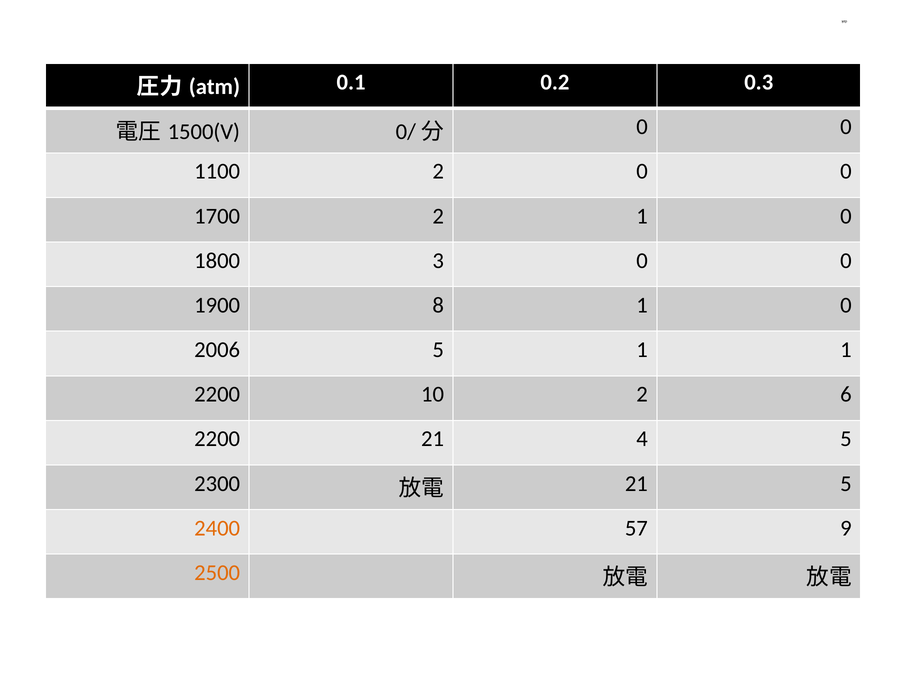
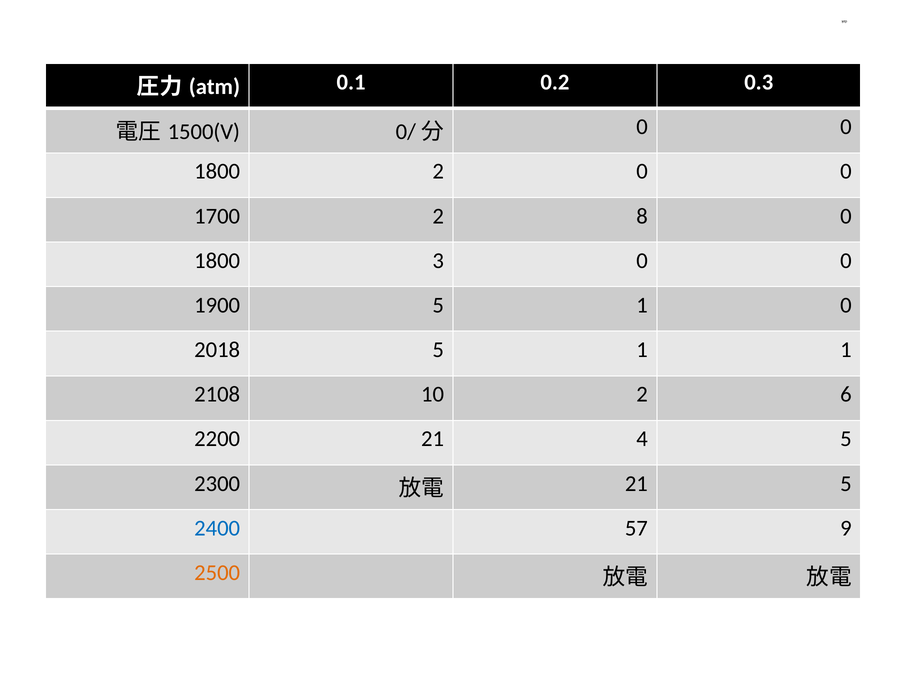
1100 at (217, 172): 1100 -> 1800
2 1: 1 -> 8
1900 8: 8 -> 5
2006: 2006 -> 2018
2200 at (217, 395): 2200 -> 2108
2400 colour: orange -> blue
